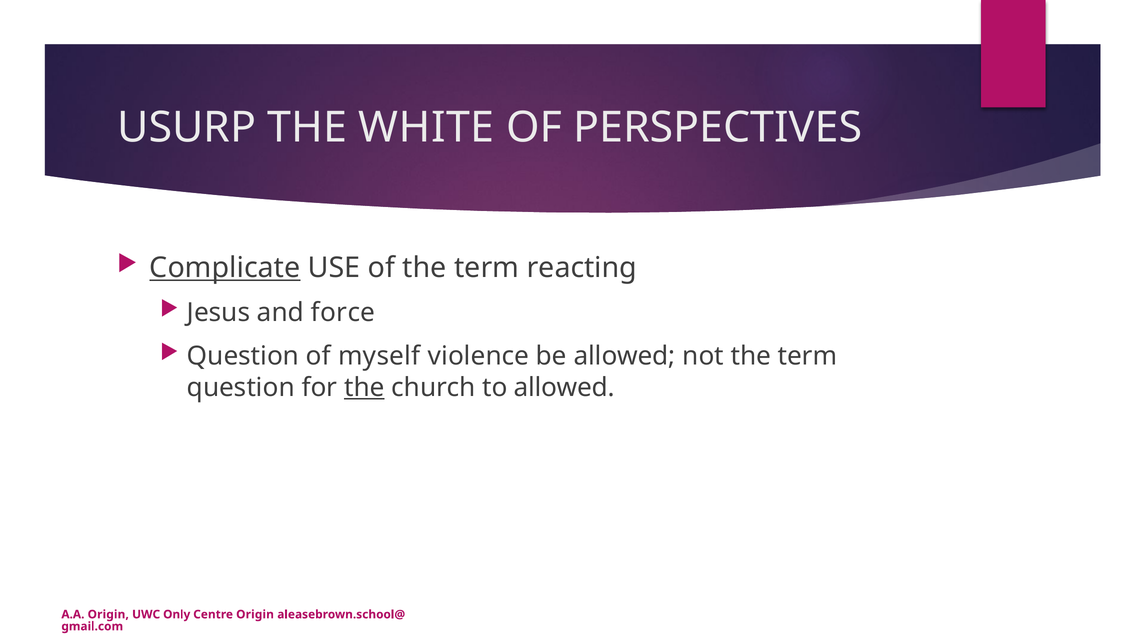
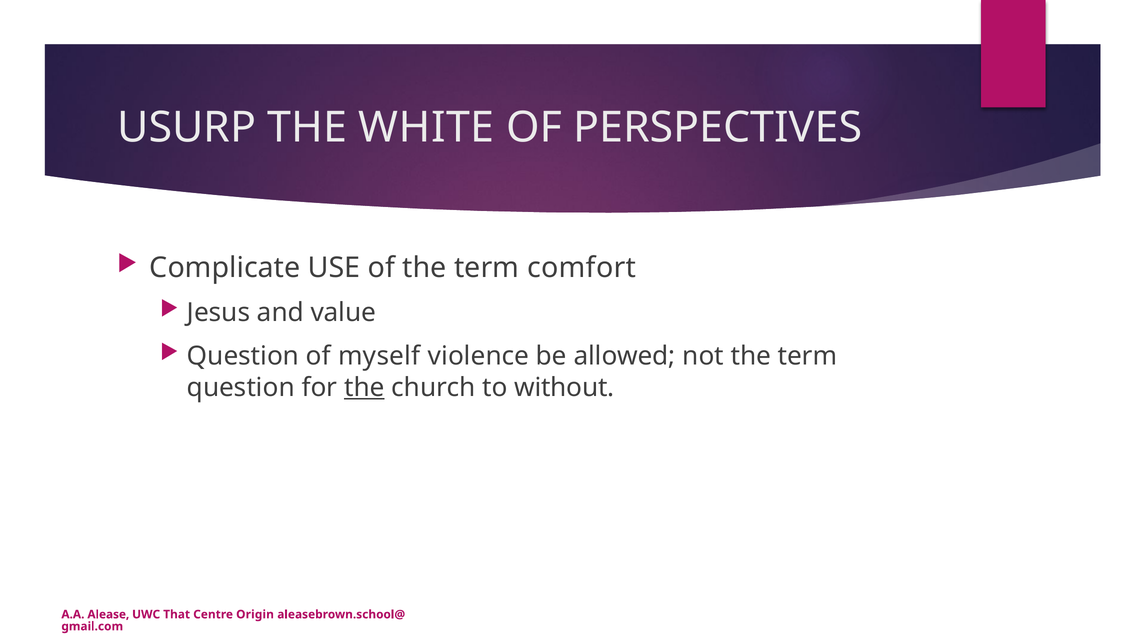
Complicate underline: present -> none
reacting: reacting -> comfort
force: force -> value
to allowed: allowed -> without
A.A Origin: Origin -> Alease
Only: Only -> That
